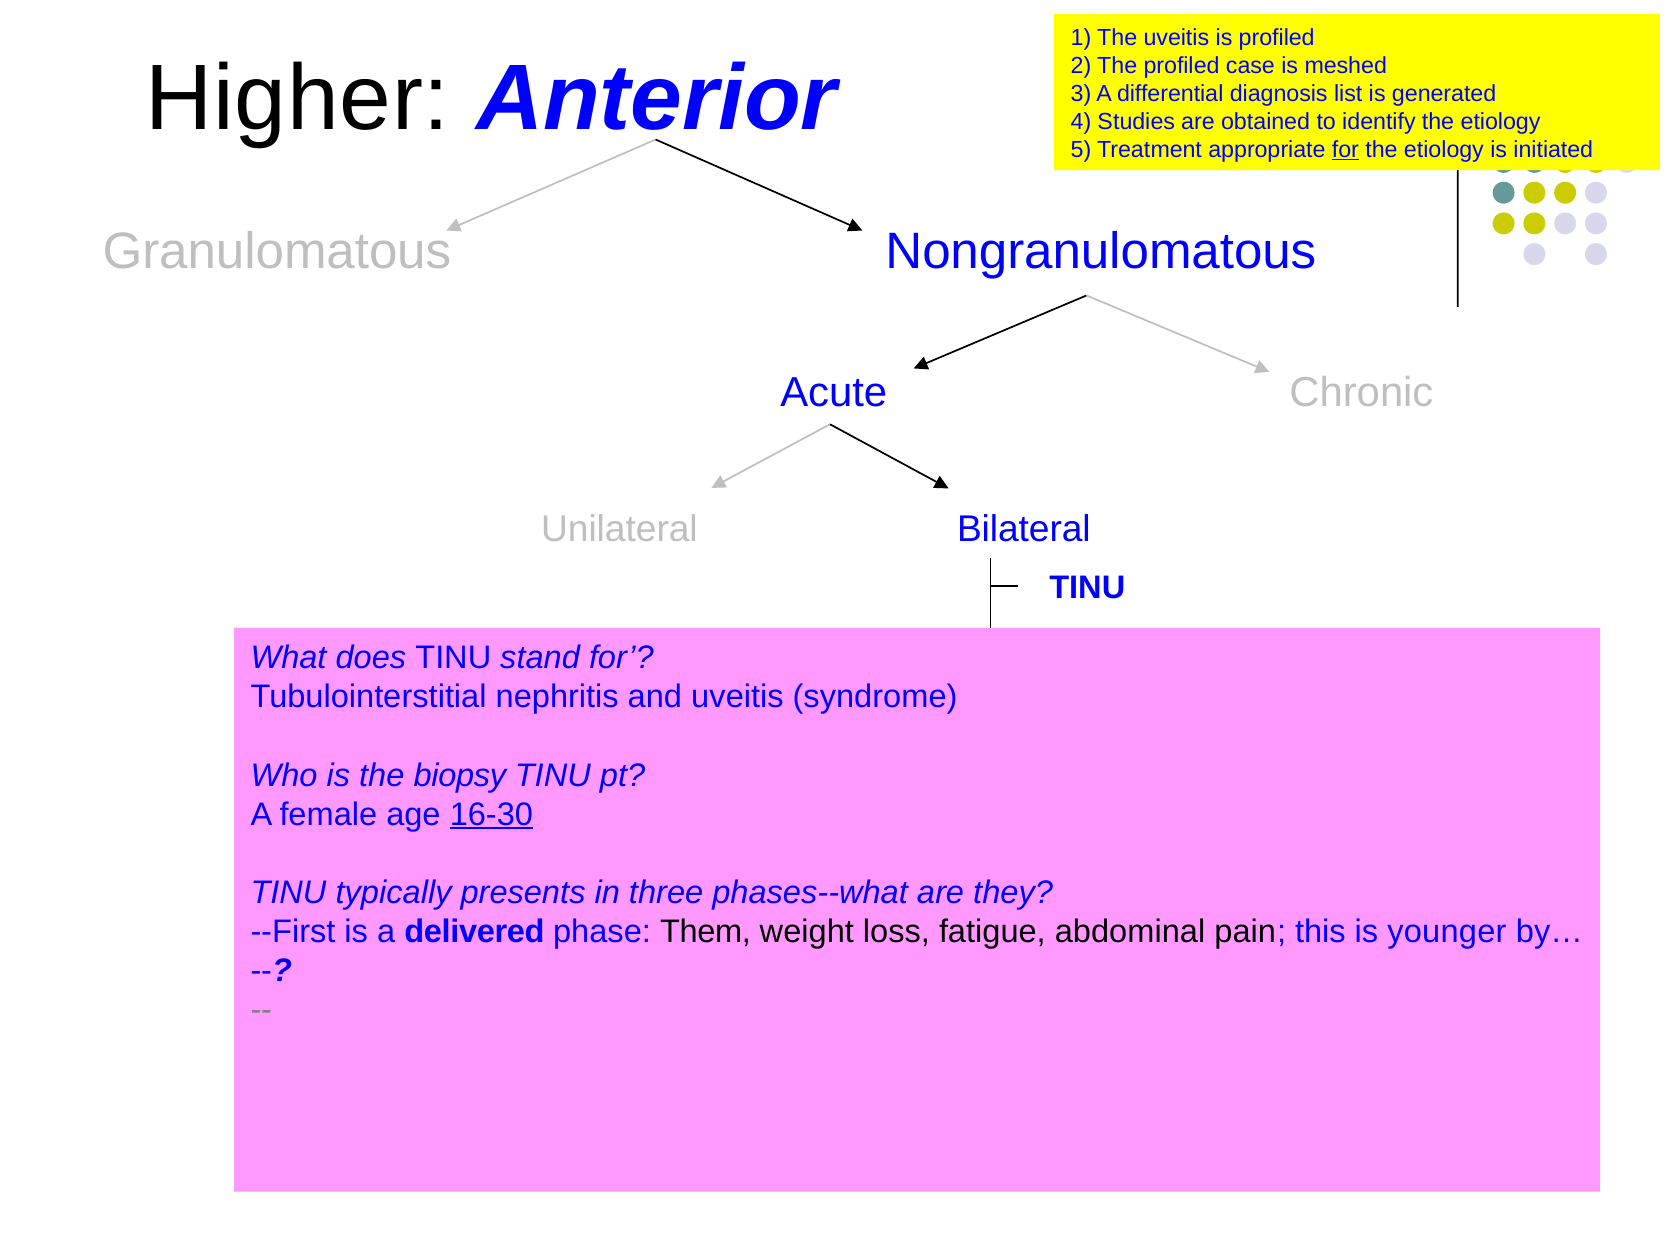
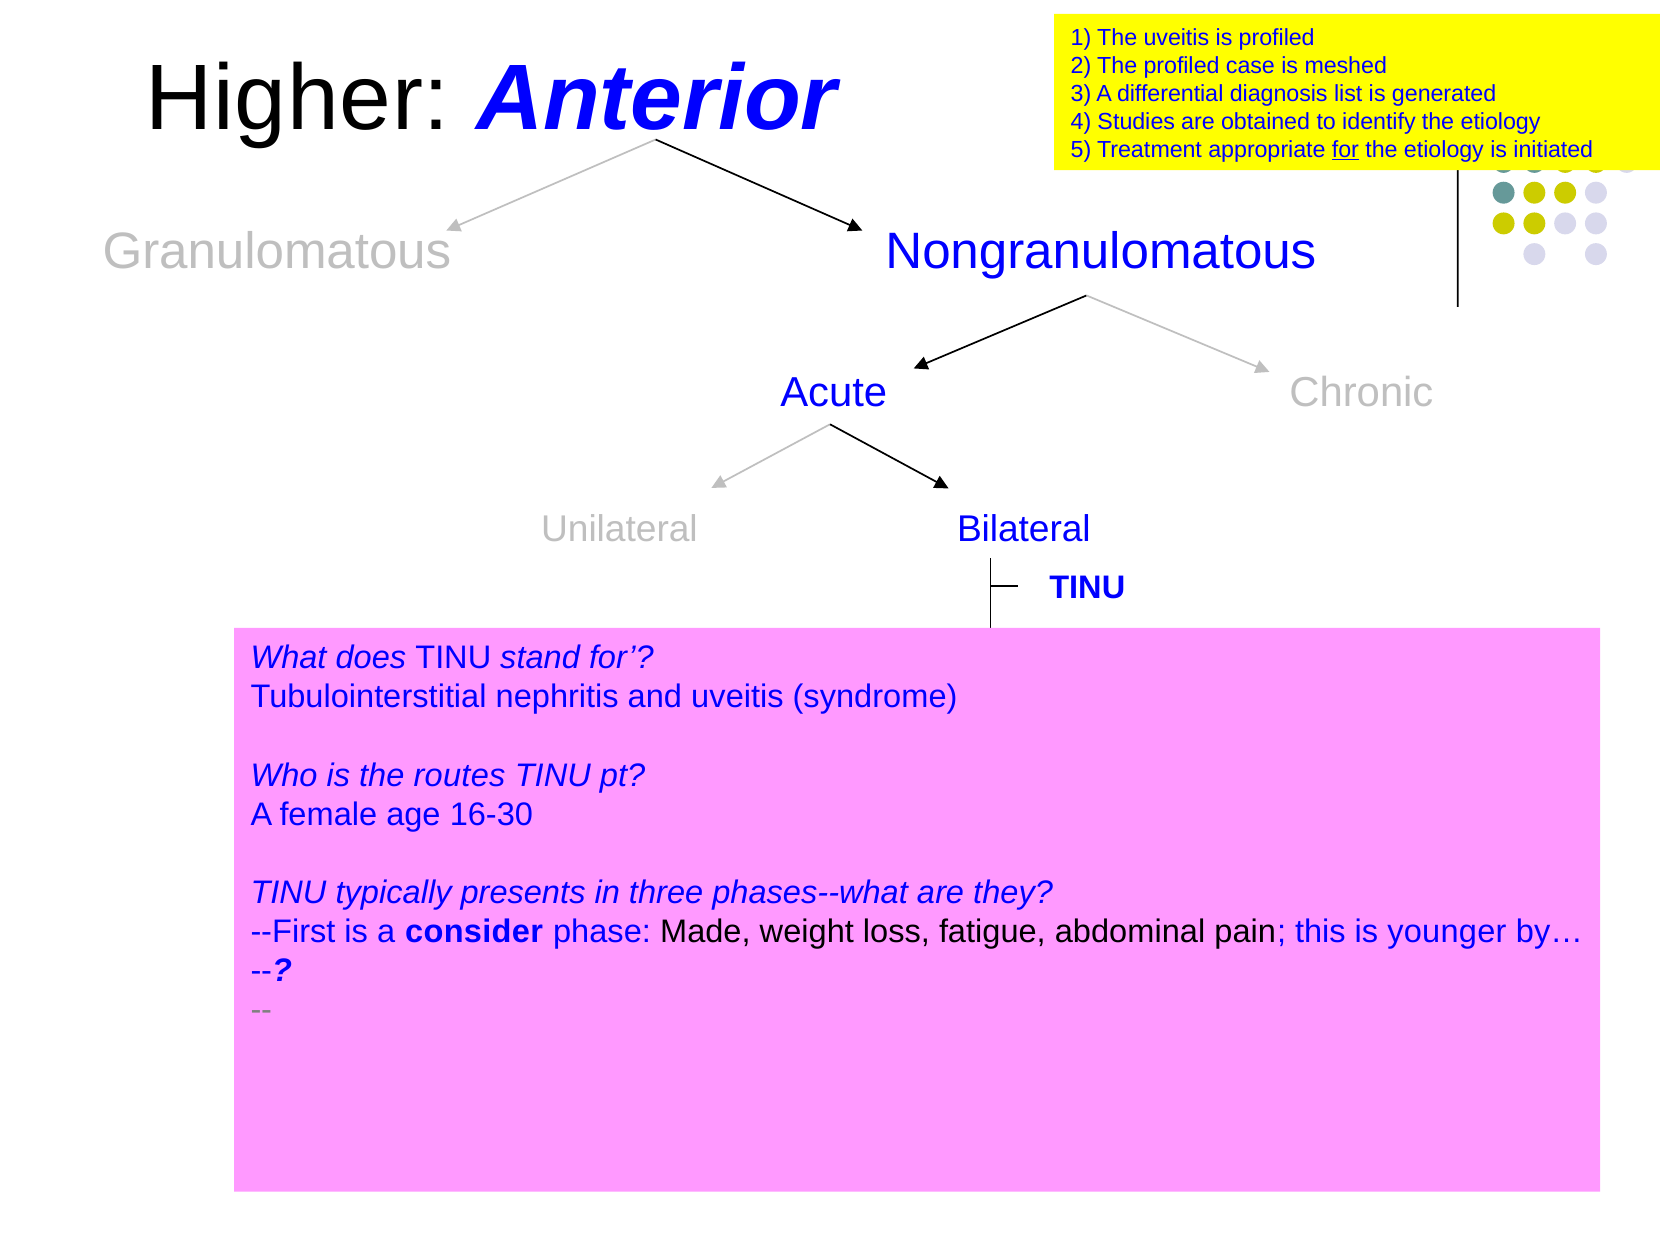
biopsy: biopsy -> routes
16-30 underline: present -> none
delivered: delivered -> consider
Them: Them -> Made
